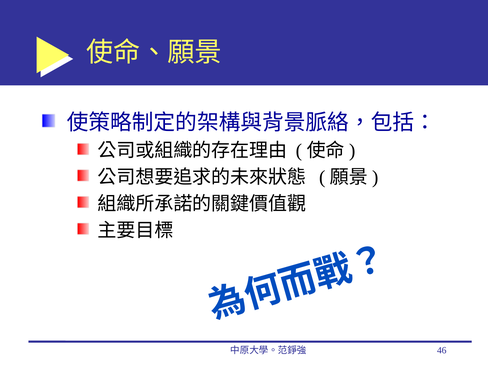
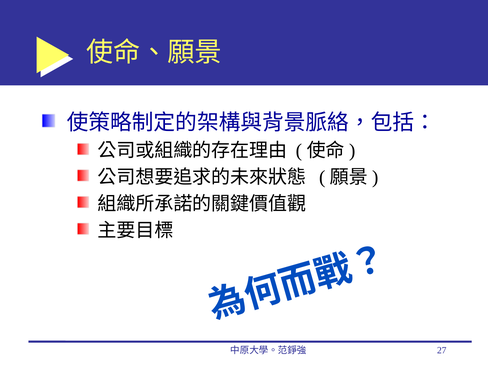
46: 46 -> 27
